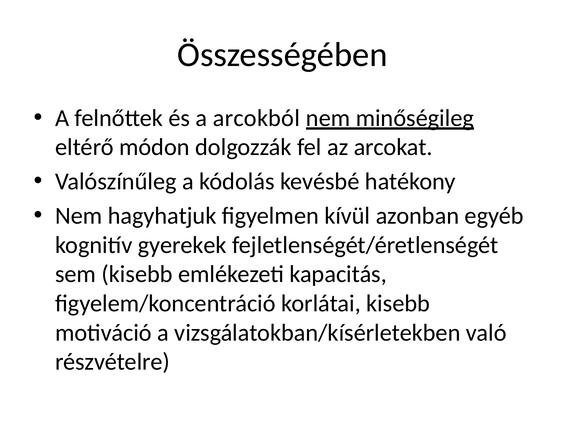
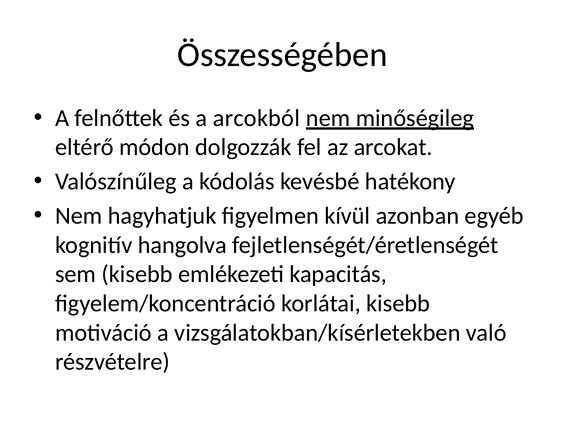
gyerekek: gyerekek -> hangolva
